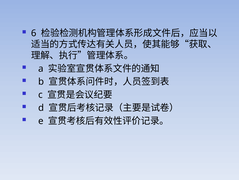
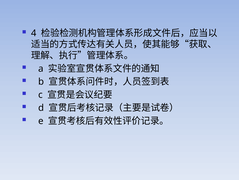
6: 6 -> 4
